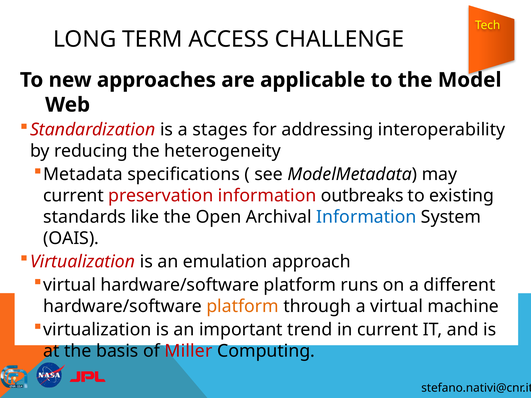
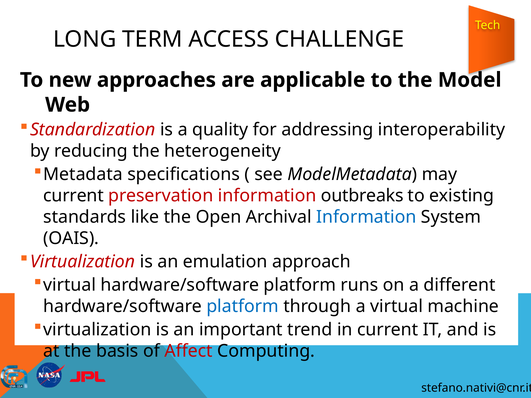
stages: stages -> quality
platform at (243, 306) colour: orange -> blue
Miller: Miller -> Affect
